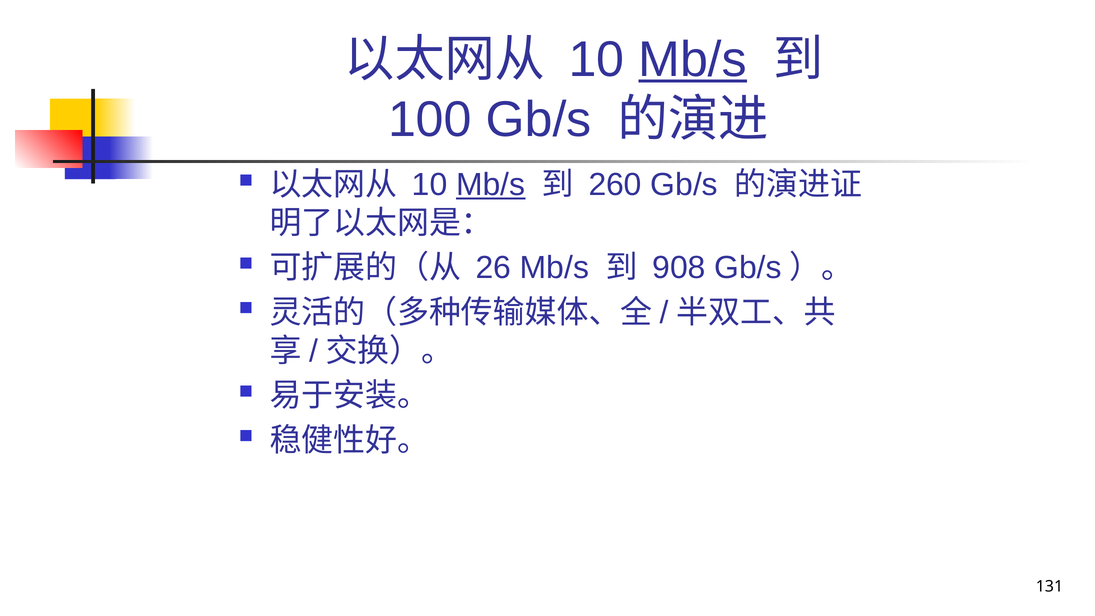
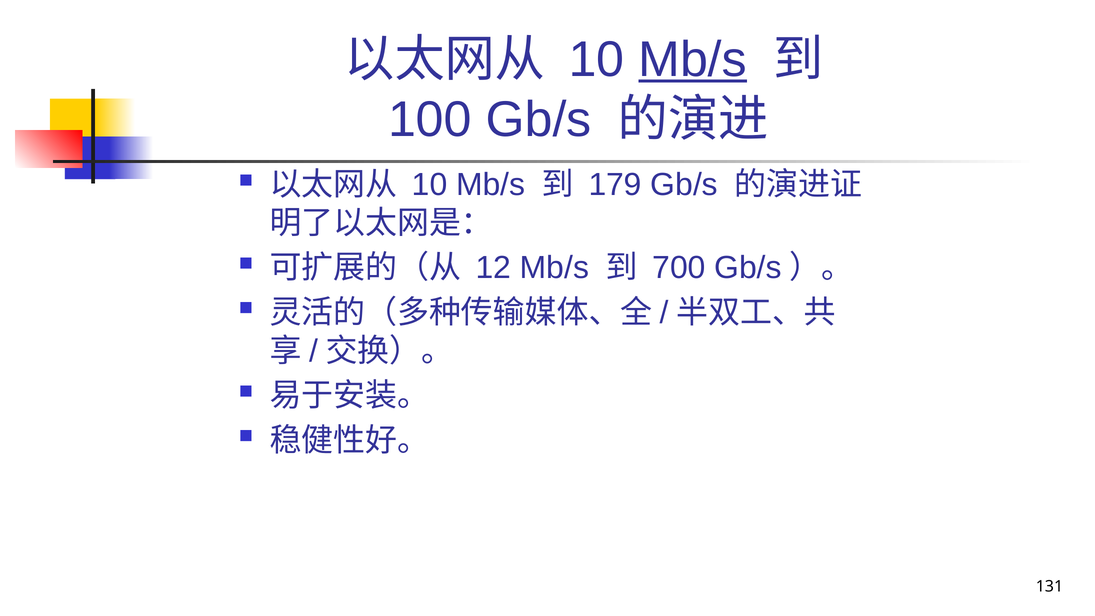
Mb/s at (491, 185) underline: present -> none
260: 260 -> 179
26: 26 -> 12
908: 908 -> 700
